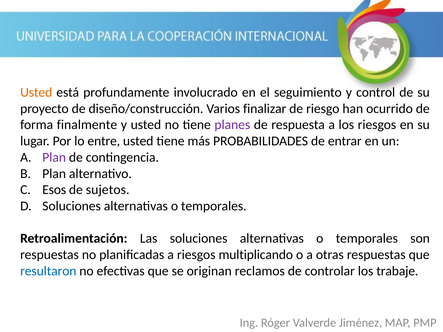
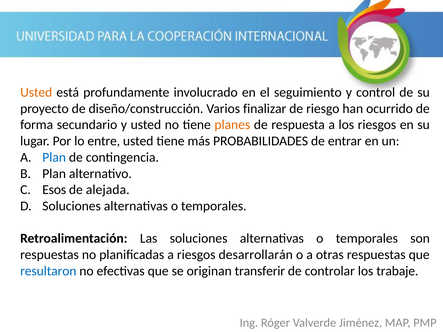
finalmente: finalmente -> secundario
planes colour: purple -> orange
Plan at (54, 157) colour: purple -> blue
sujetos: sujetos -> alejada
multiplicando: multiplicando -> desarrollarán
reclamos: reclamos -> transferir
